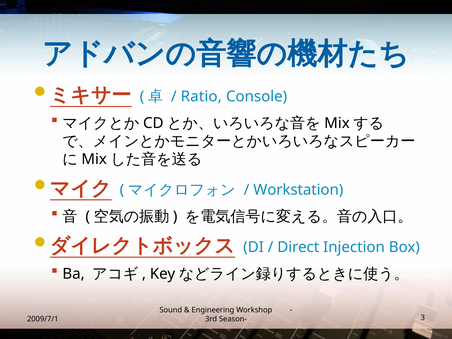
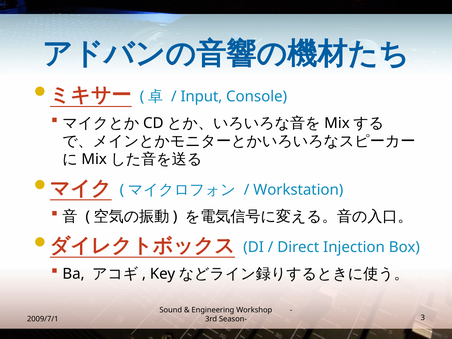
Ratio: Ratio -> Input
